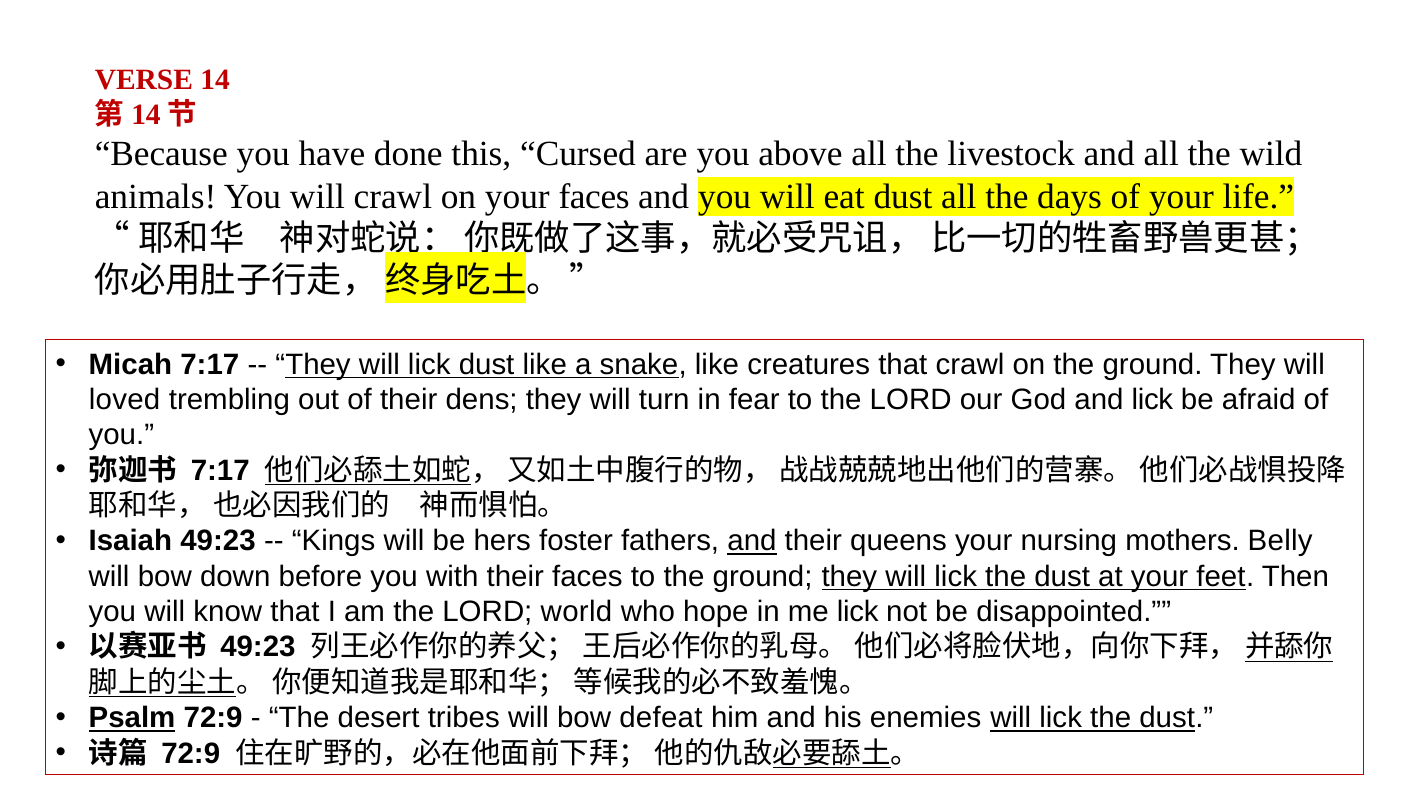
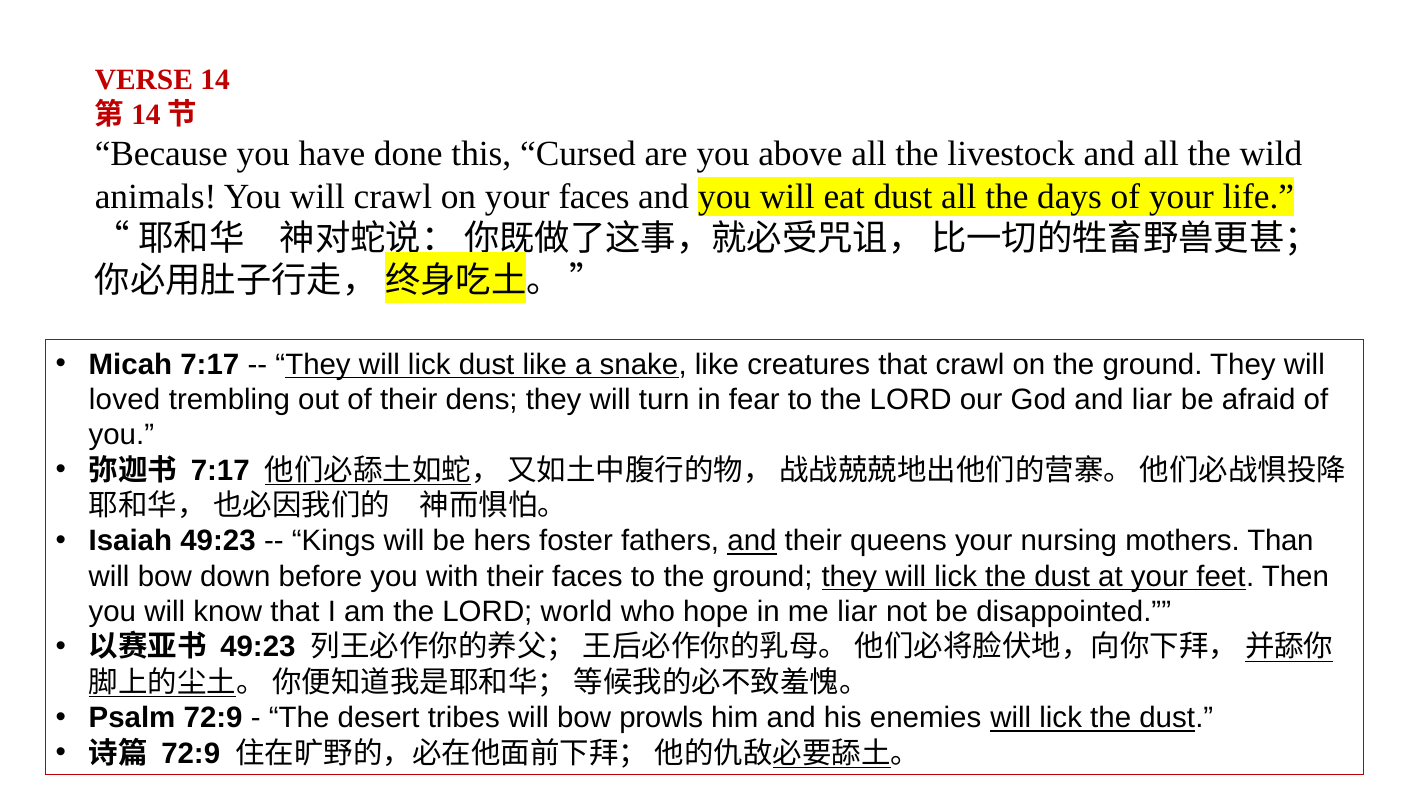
and lick: lick -> liar
Belly: Belly -> Than
me lick: lick -> liar
Psalm underline: present -> none
defeat: defeat -> prowls
